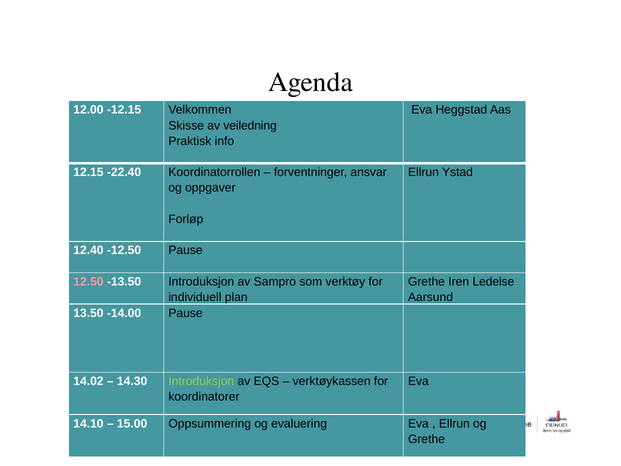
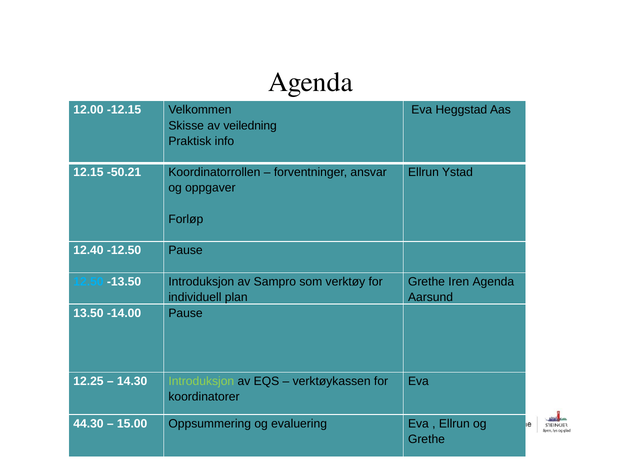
-22.40: -22.40 -> -50.21
12.50 colour: pink -> light blue
Iren Ledelse: Ledelse -> Agenda
14.02: 14.02 -> 12.25
14.10: 14.10 -> 44.30
